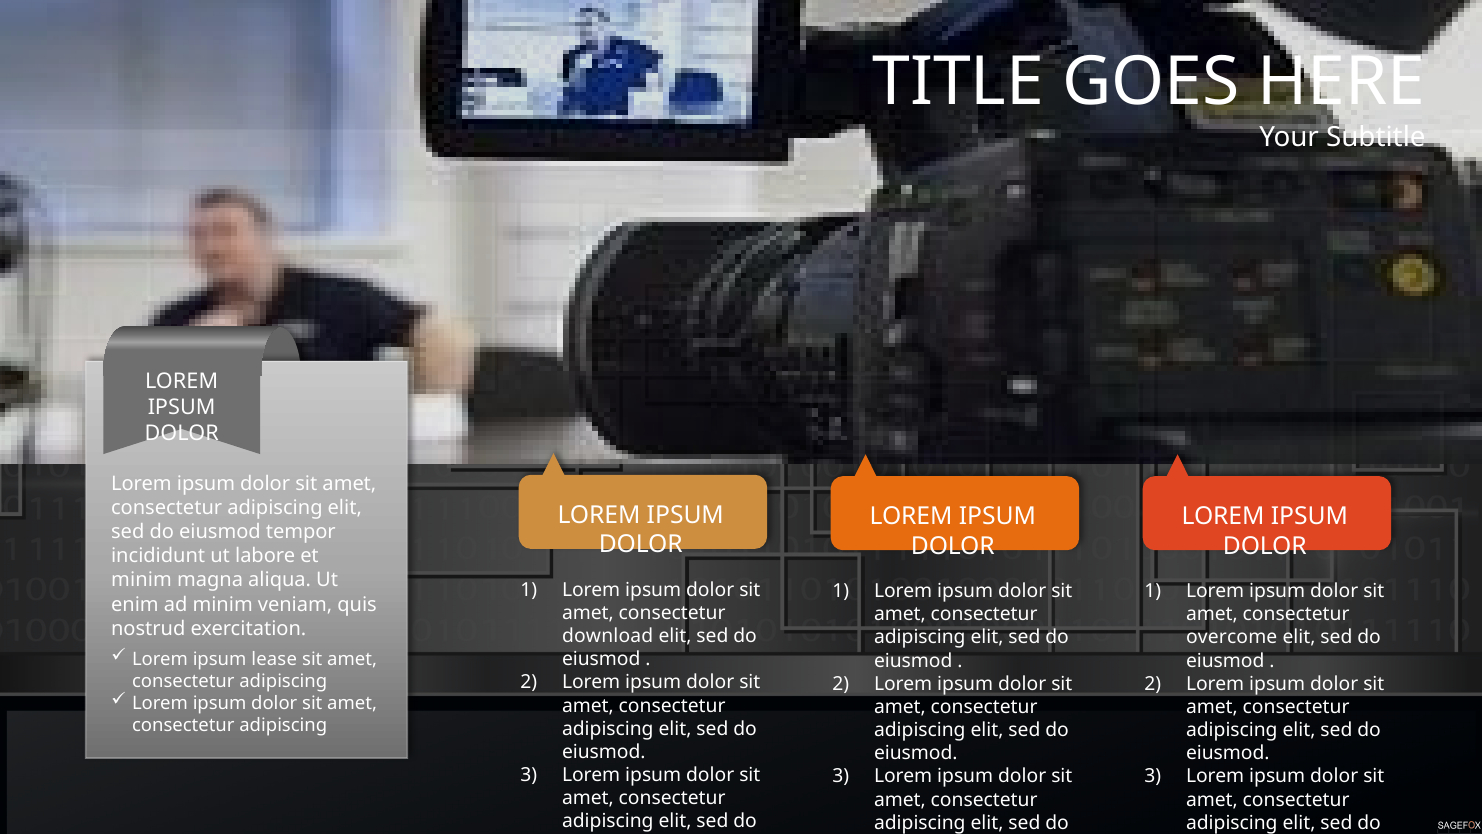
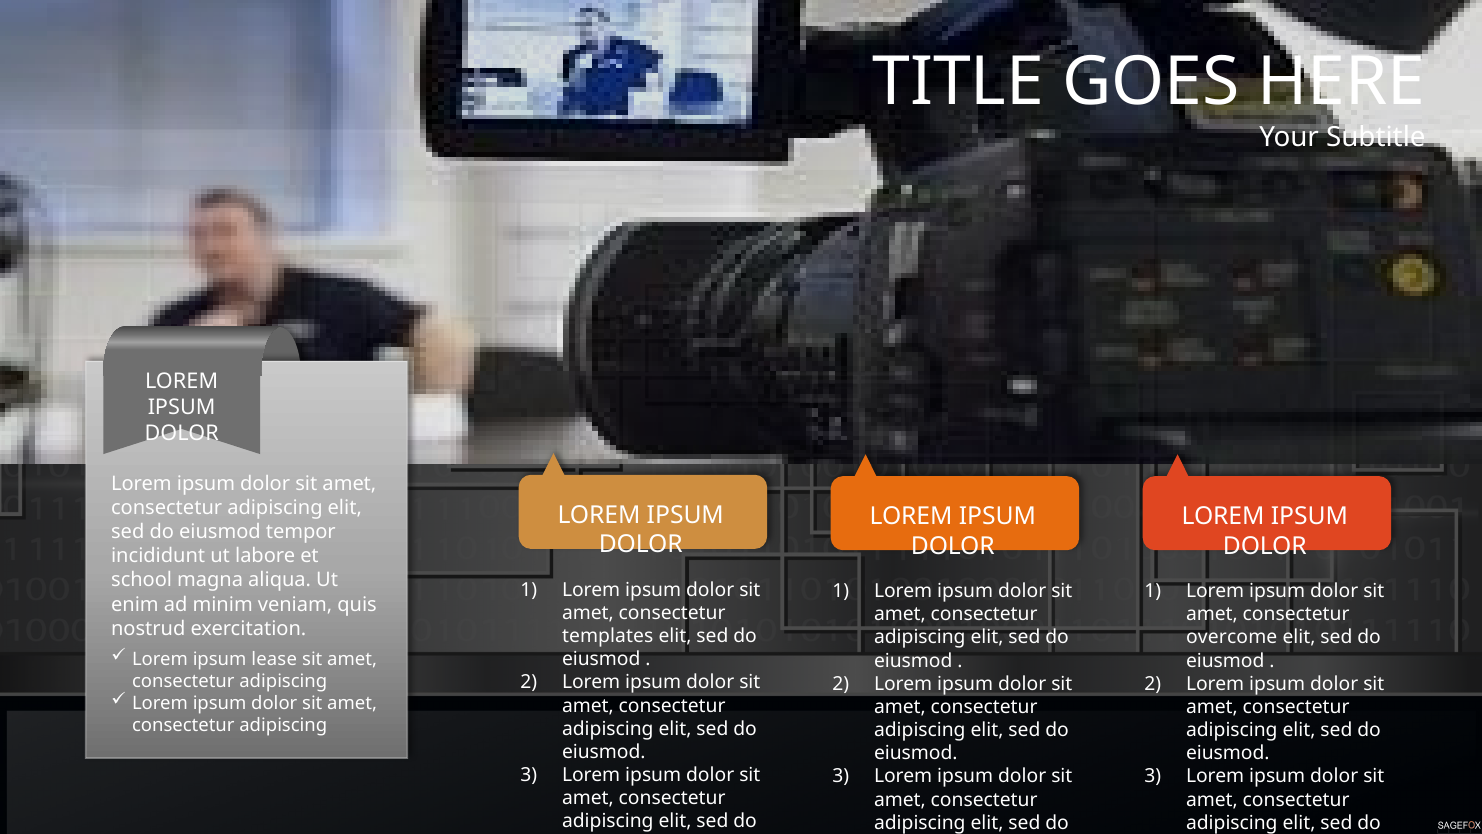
minim at (142, 580): minim -> school
download: download -> templates
